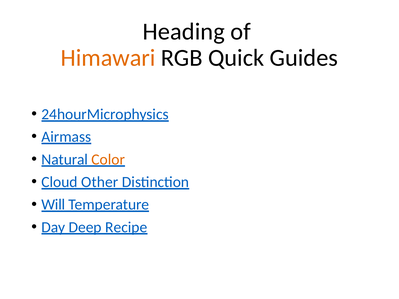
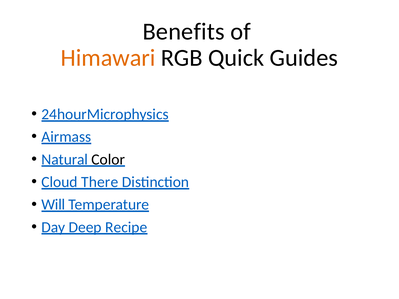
Heading: Heading -> Benefits
Color colour: orange -> black
Other: Other -> There
